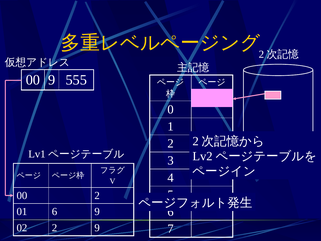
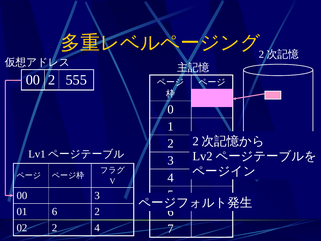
00 9: 9 -> 2
00 2: 2 -> 3
6 9: 9 -> 2
2 9: 9 -> 4
